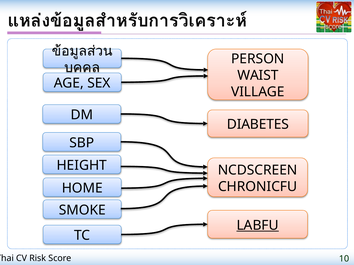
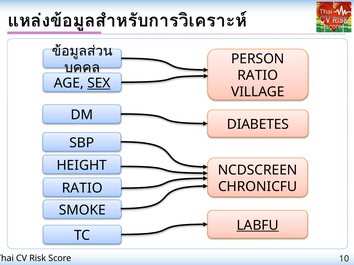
WAIST at (258, 76): WAIST -> RATIO
SEX underline: none -> present
HOME at (82, 188): HOME -> RATIO
